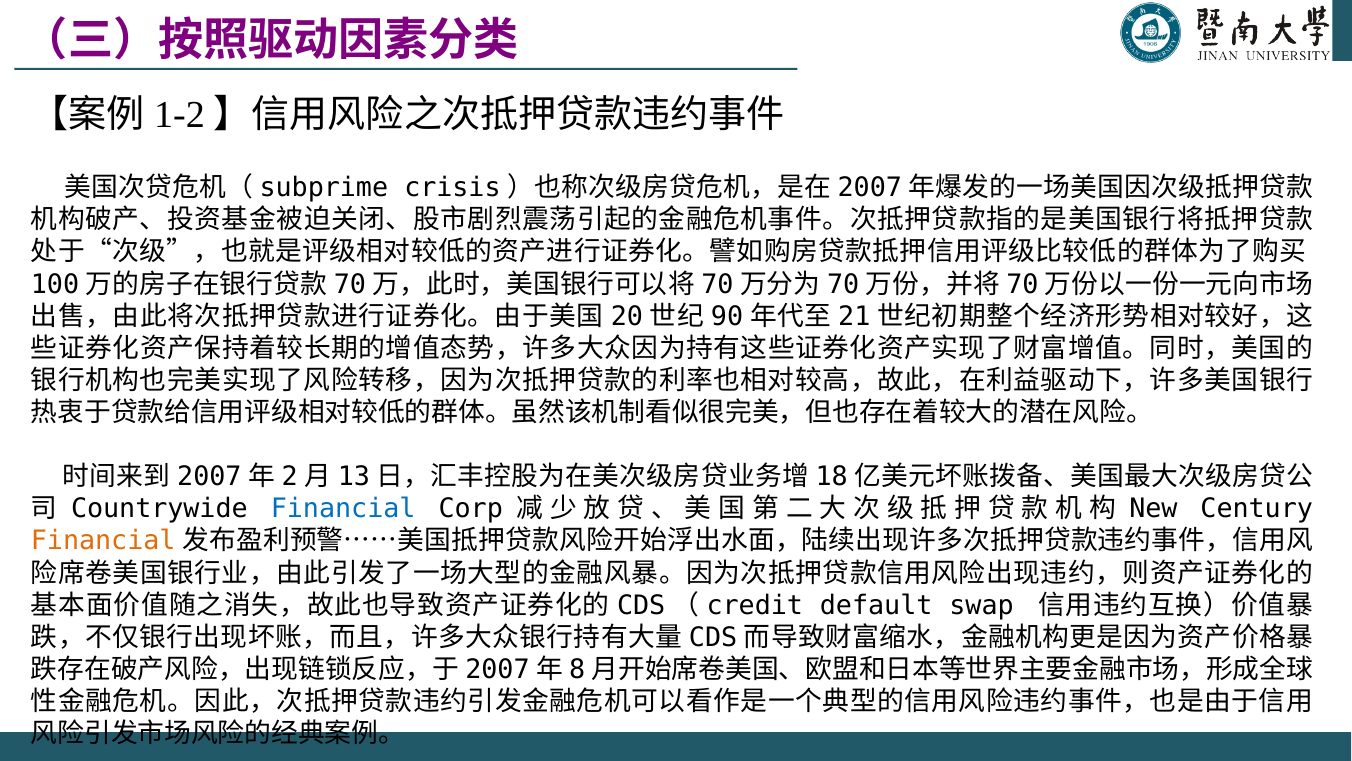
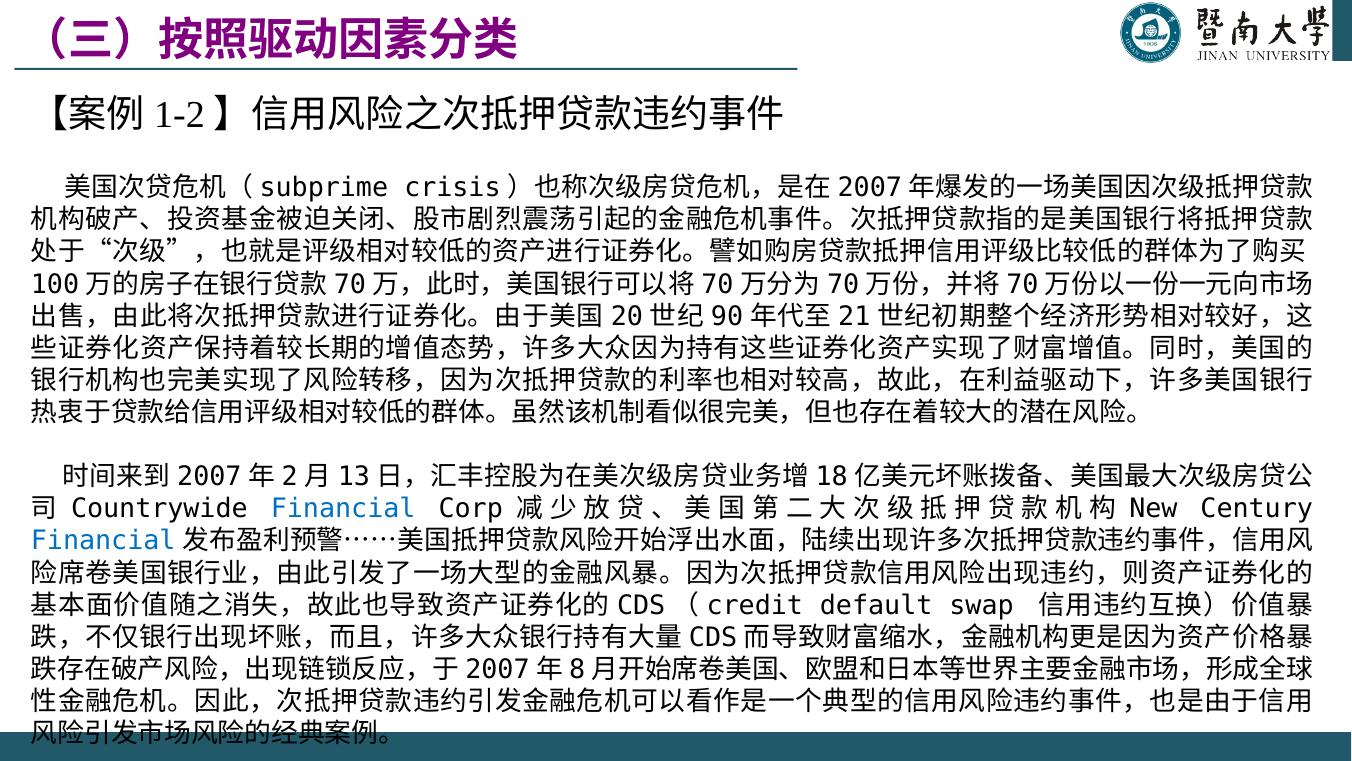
Financial at (103, 541) colour: orange -> blue
